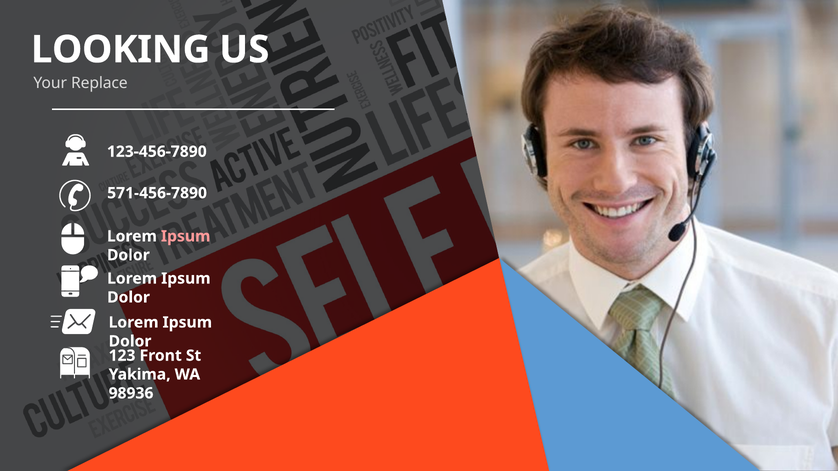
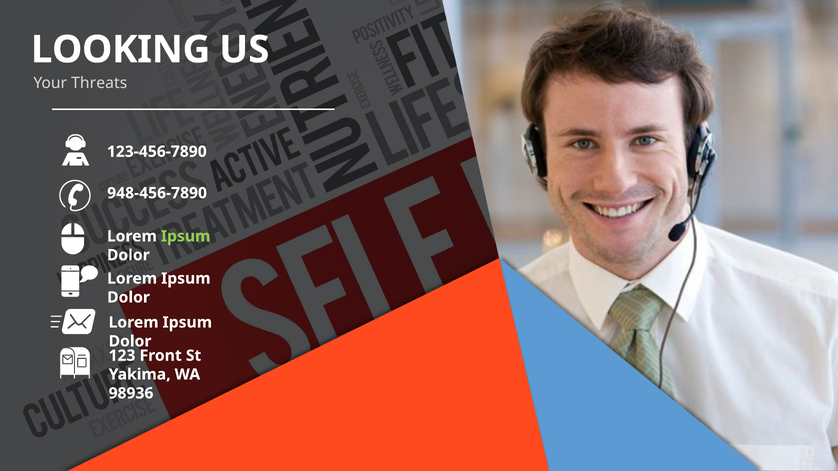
Replace: Replace -> Threats
571-456-7890: 571-456-7890 -> 948-456-7890
Ipsum at (186, 236) colour: pink -> light green
